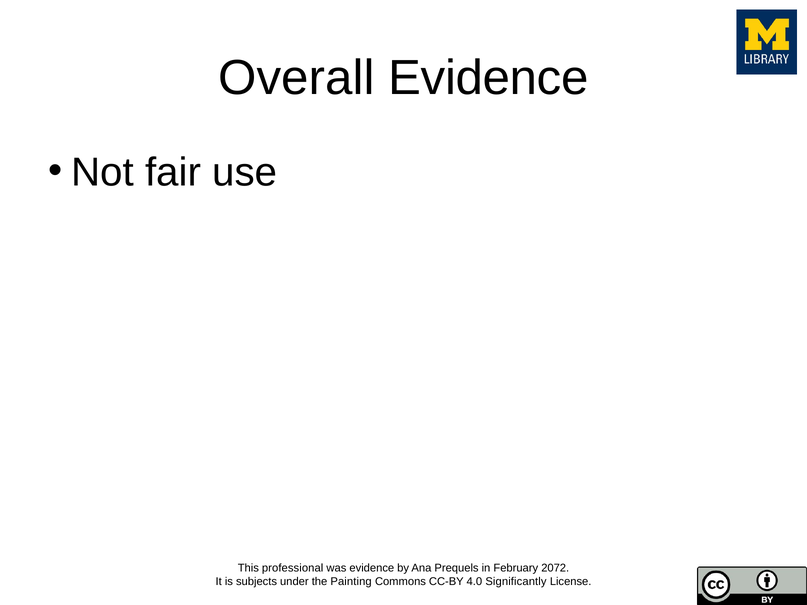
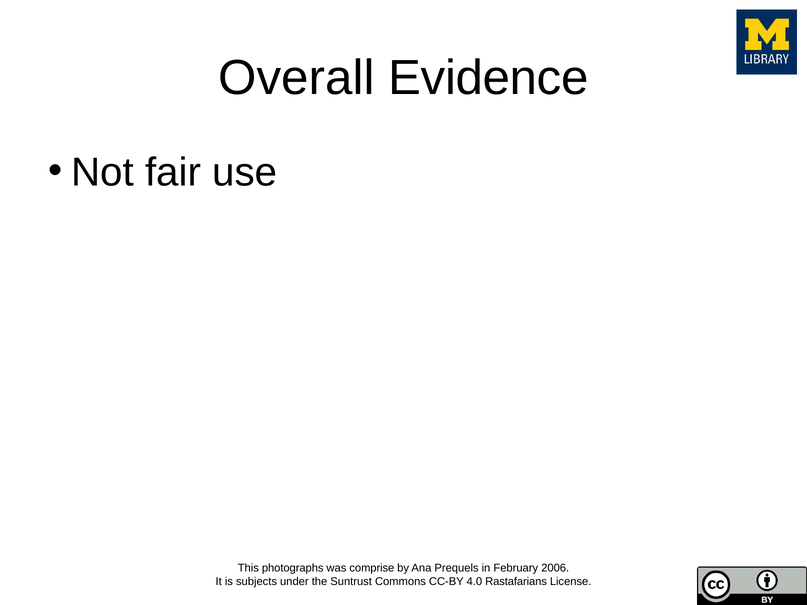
professional: professional -> photographs
was evidence: evidence -> comprise
2072: 2072 -> 2006
Painting: Painting -> Suntrust
Significantly: Significantly -> Rastafarians
